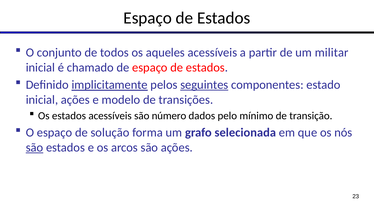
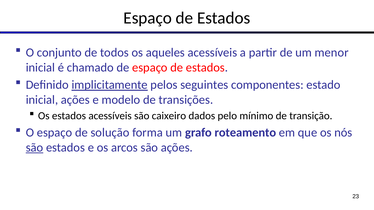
militar: militar -> menor
seguintes underline: present -> none
número: número -> caixeiro
selecionada: selecionada -> roteamento
